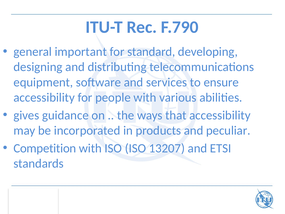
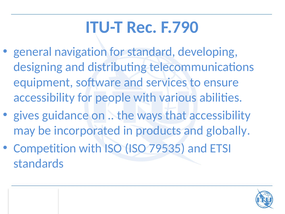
important: important -> navigation
peculiar: peculiar -> globally
13207: 13207 -> 79535
